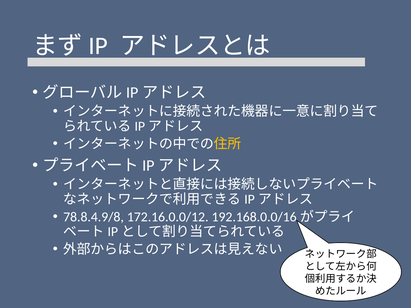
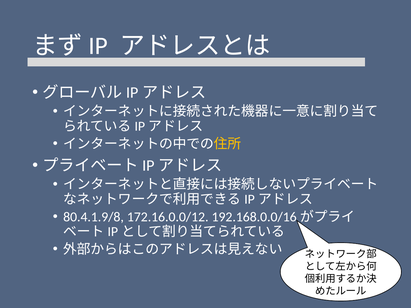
78.8.4.9/8: 78.8.4.9/8 -> 80.4.1.9/8
